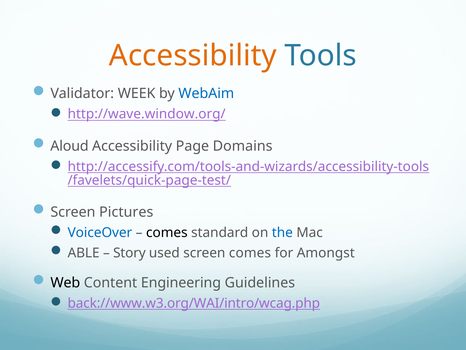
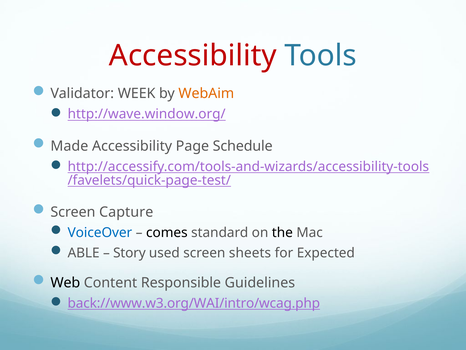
Accessibility at (193, 55) colour: orange -> red
WebAim colour: blue -> orange
Aloud: Aloud -> Made
Domains: Domains -> Schedule
Pictures: Pictures -> Capture
the colour: blue -> black
screen comes: comes -> sheets
Amongst: Amongst -> Expected
Engineering: Engineering -> Responsible
